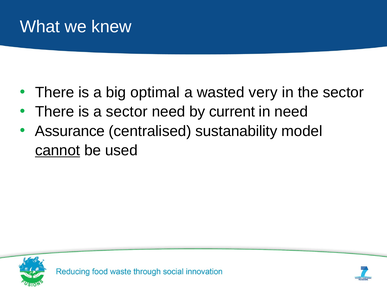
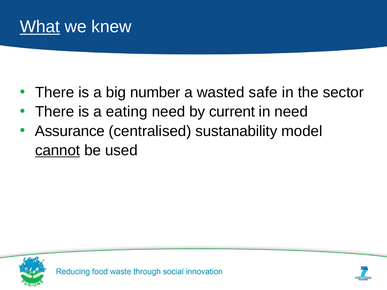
What underline: none -> present
optimal: optimal -> number
very: very -> safe
a sector: sector -> eating
